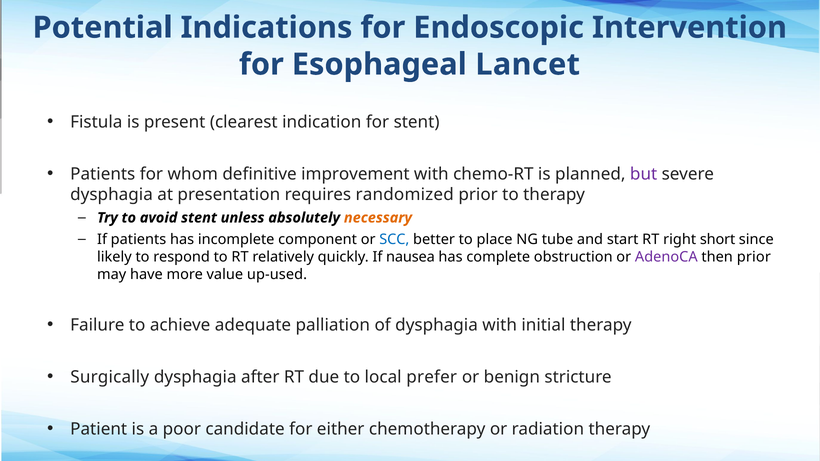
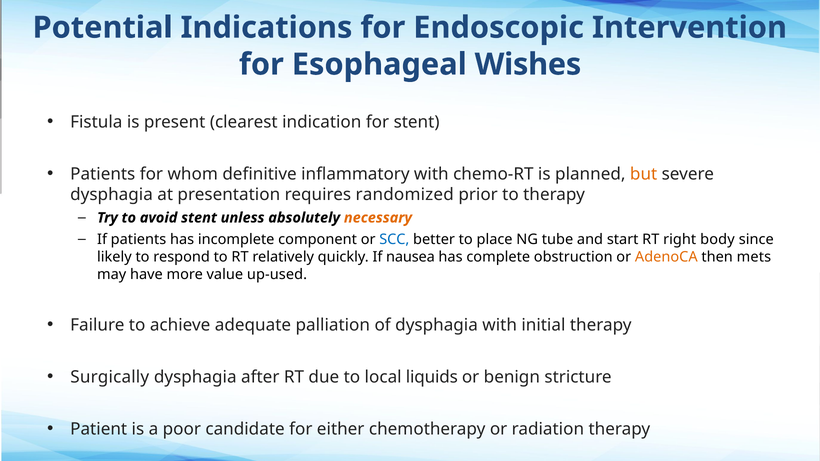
Lancet: Lancet -> Wishes
improvement: improvement -> inflammatory
but colour: purple -> orange
short: short -> body
AdenoCA colour: purple -> orange
then prior: prior -> mets
prefer: prefer -> liquids
